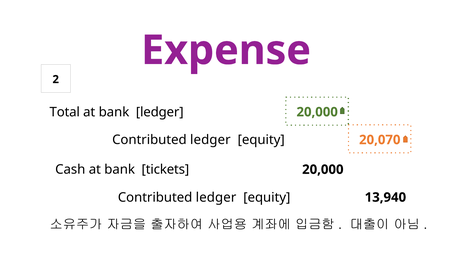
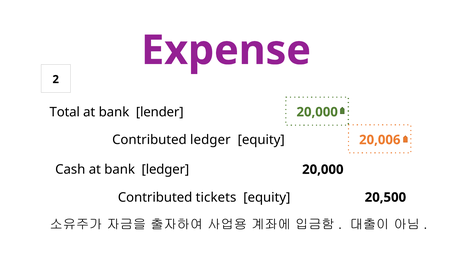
bank ledger: ledger -> lender
20,070: 20,070 -> 20,006
bank tickets: tickets -> ledger
ledger at (216, 198): ledger -> tickets
13,940: 13,940 -> 20,500
